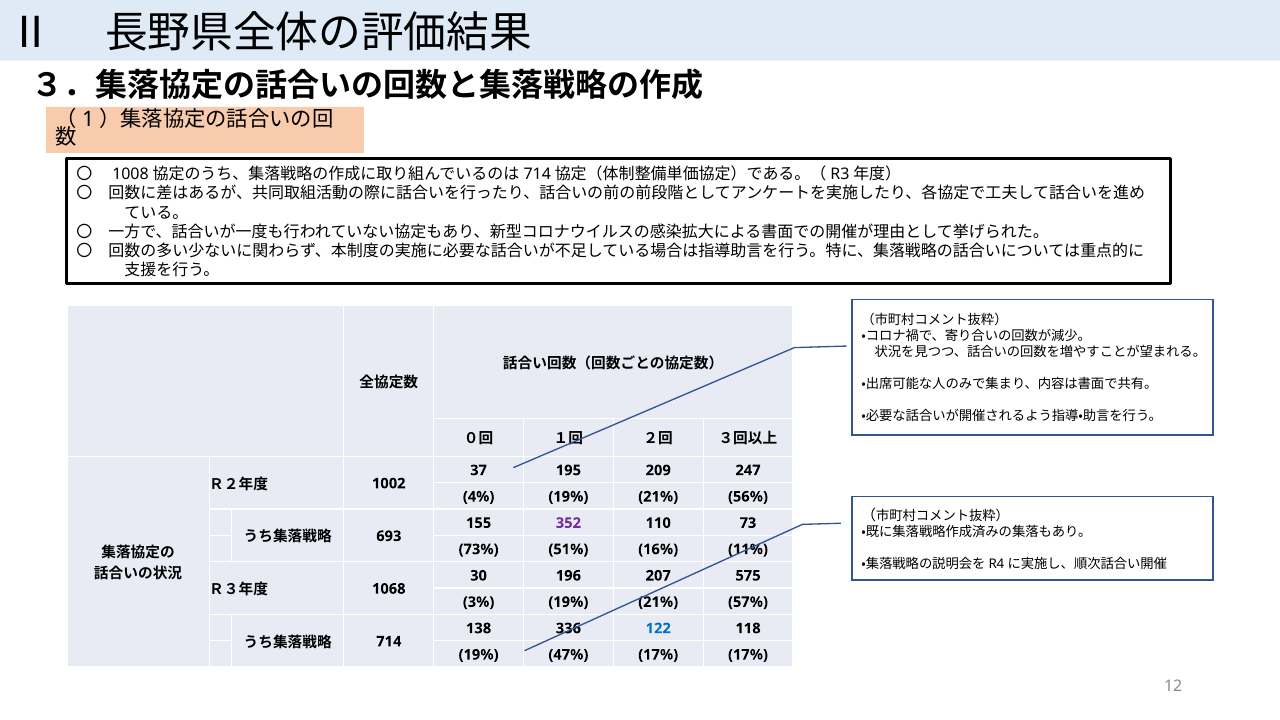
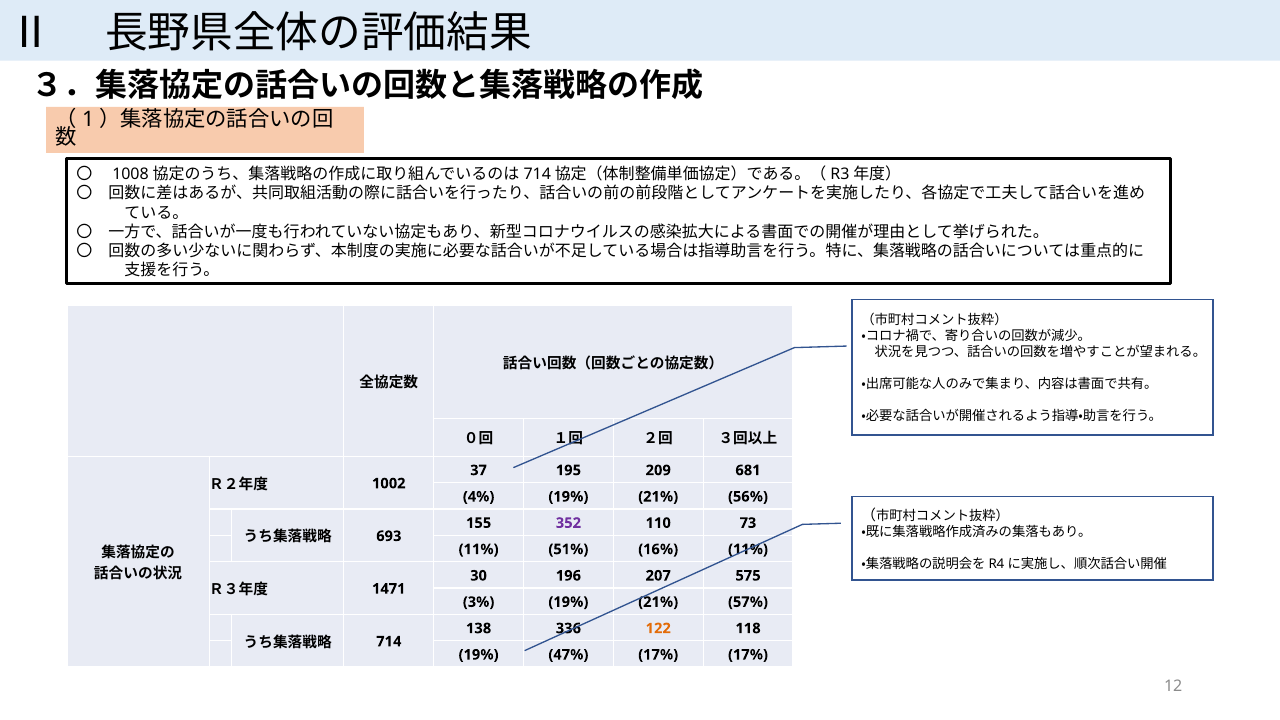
247: 247 -> 681
73% at (479, 549): 73% -> 11%
1068: 1068 -> 1471
122 colour: blue -> orange
